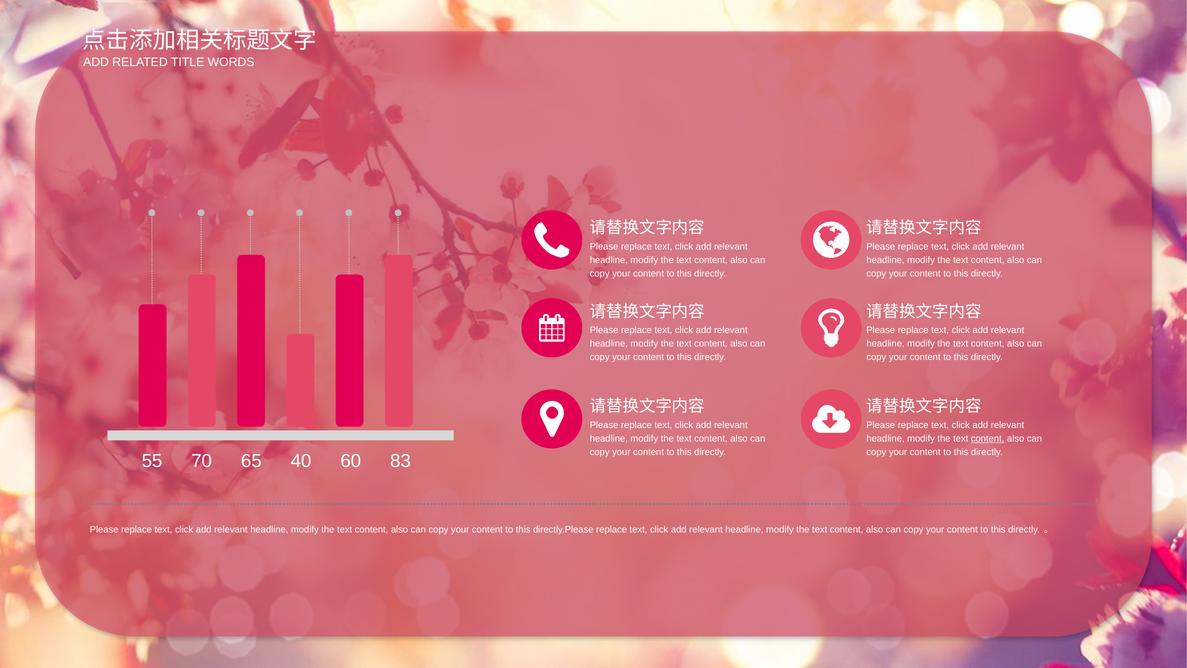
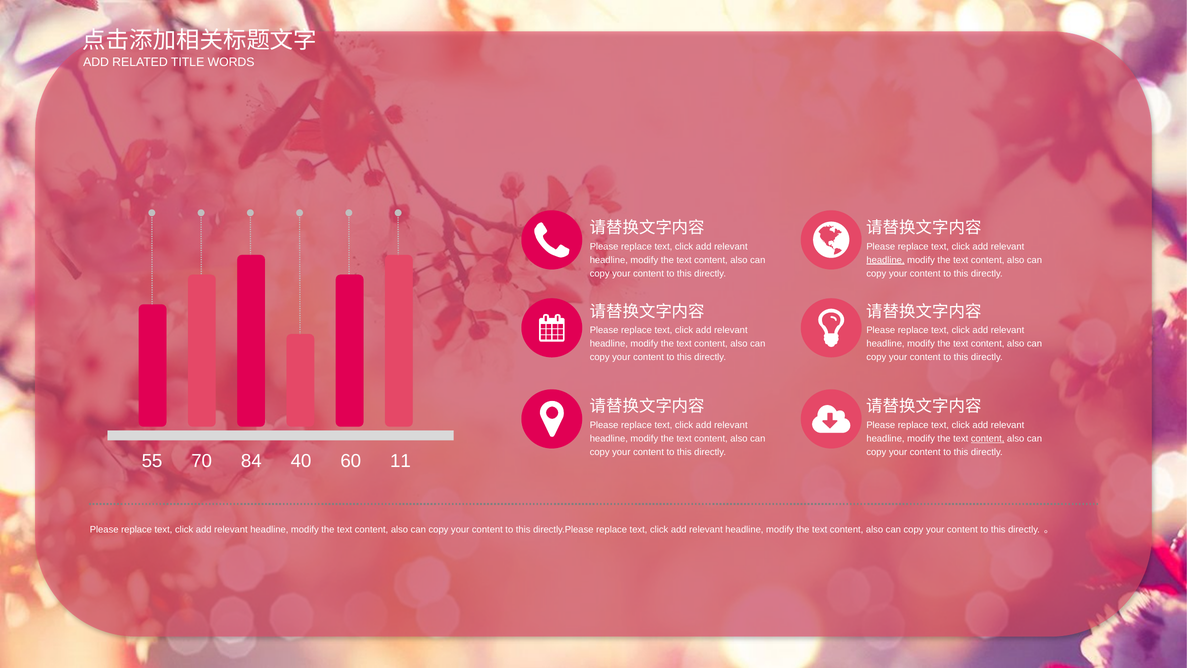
headline at (886, 260) underline: none -> present
65: 65 -> 84
83: 83 -> 11
